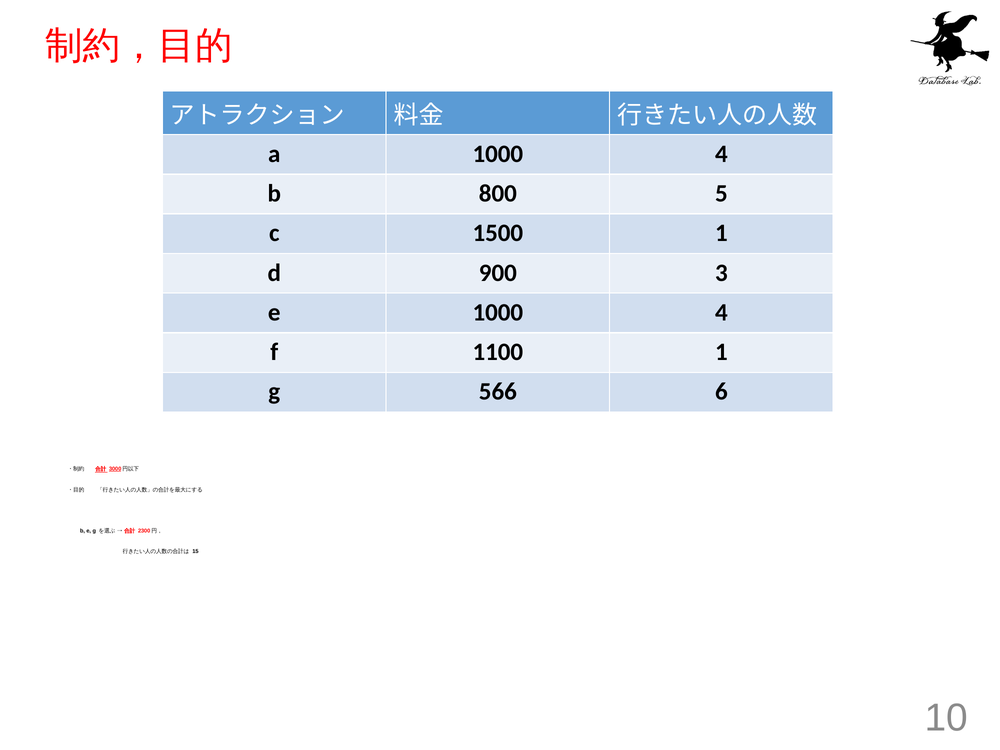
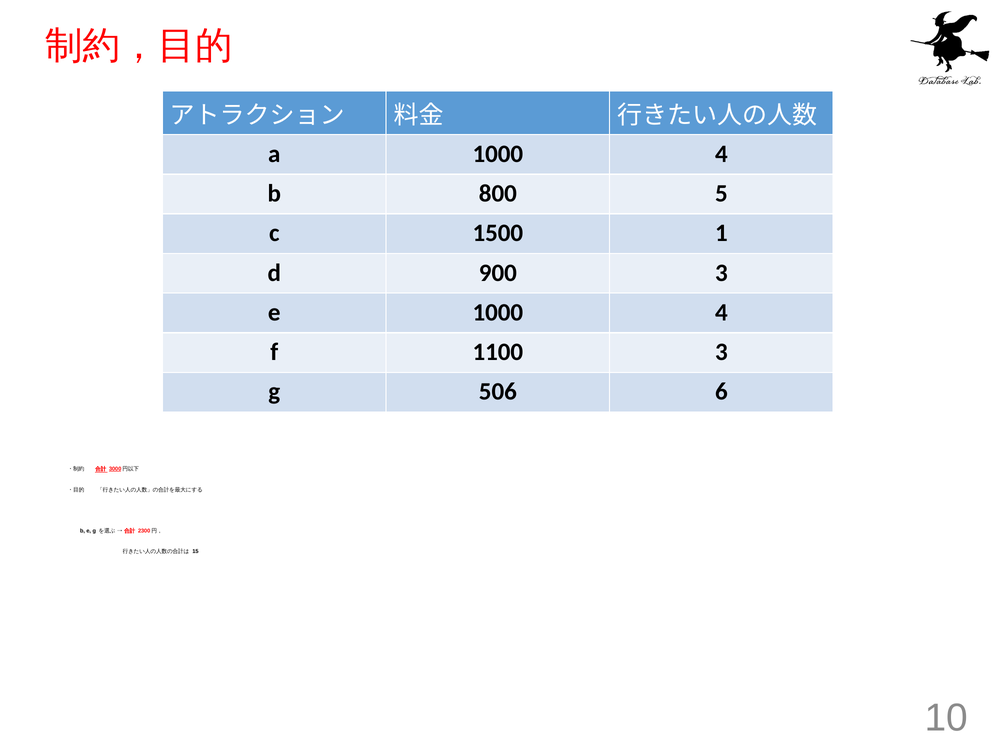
1100 1: 1 -> 3
566: 566 -> 506
